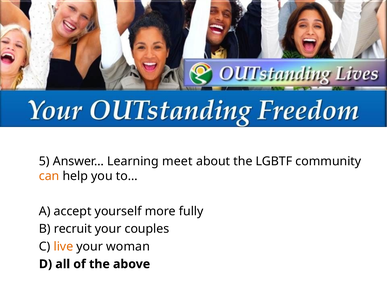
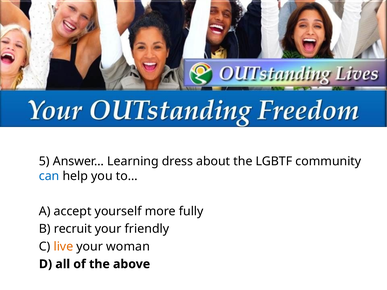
meet: meet -> dress
can colour: orange -> blue
couples: couples -> friendly
